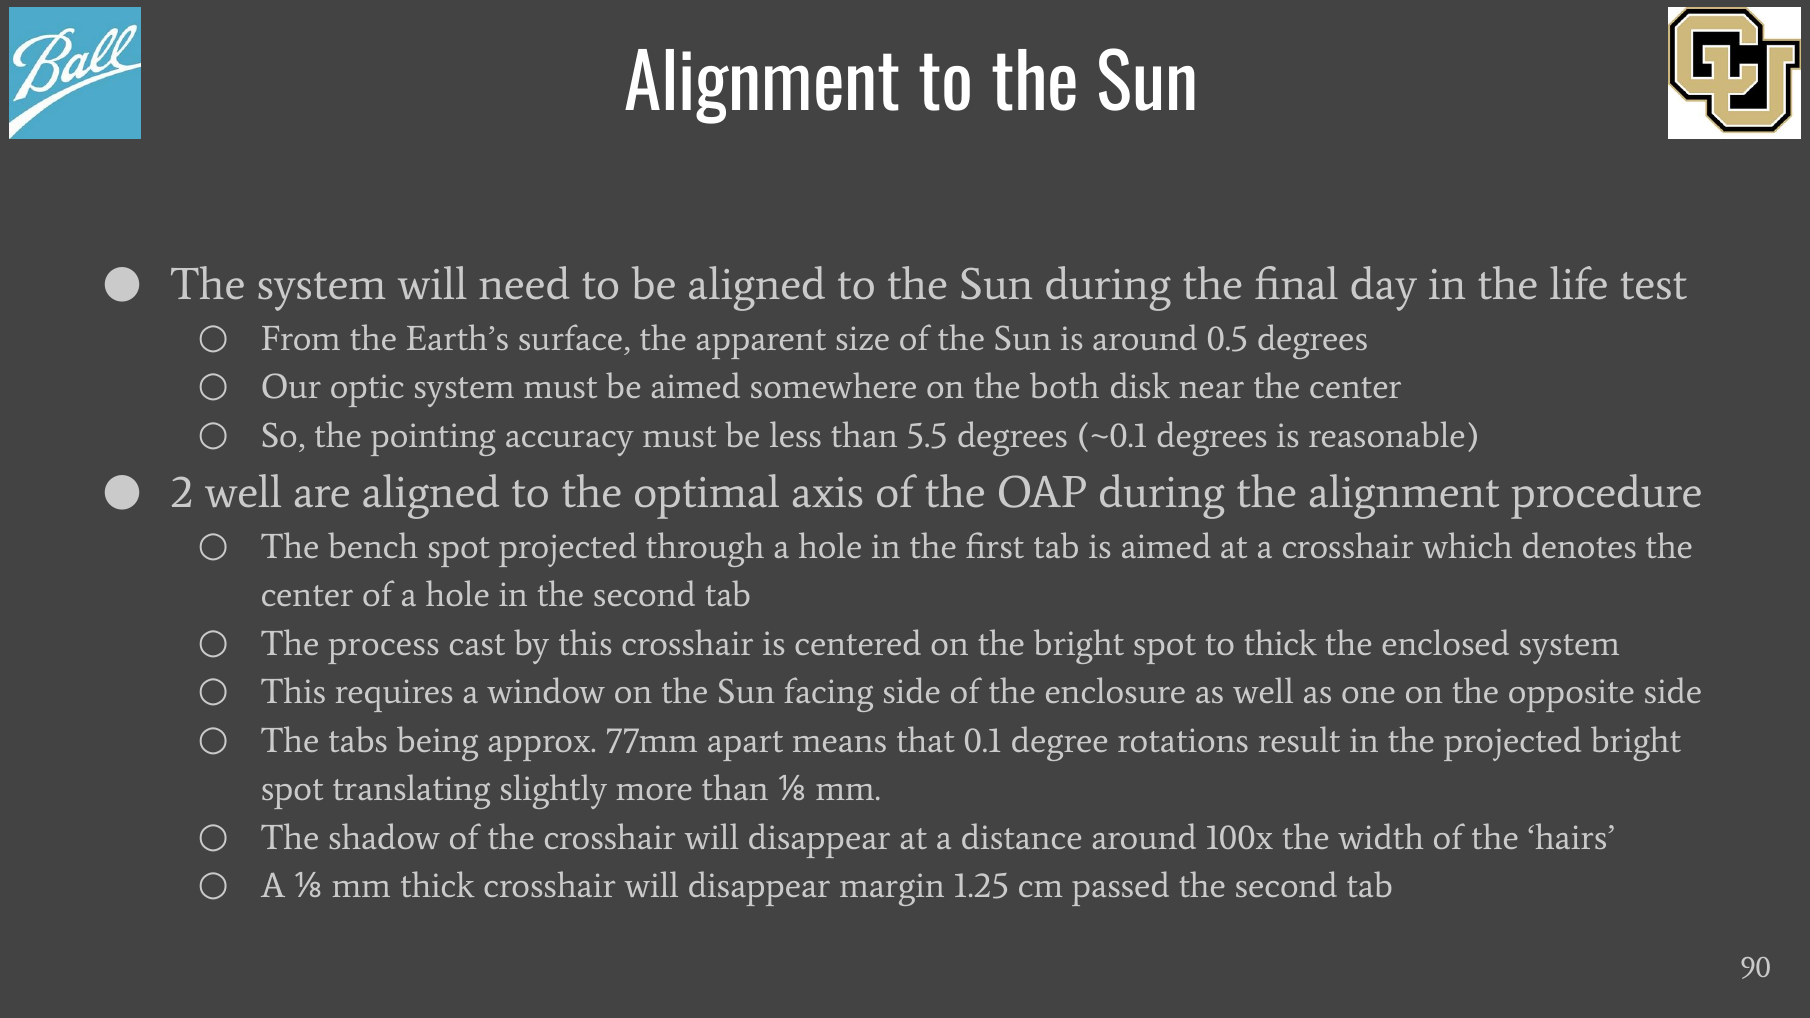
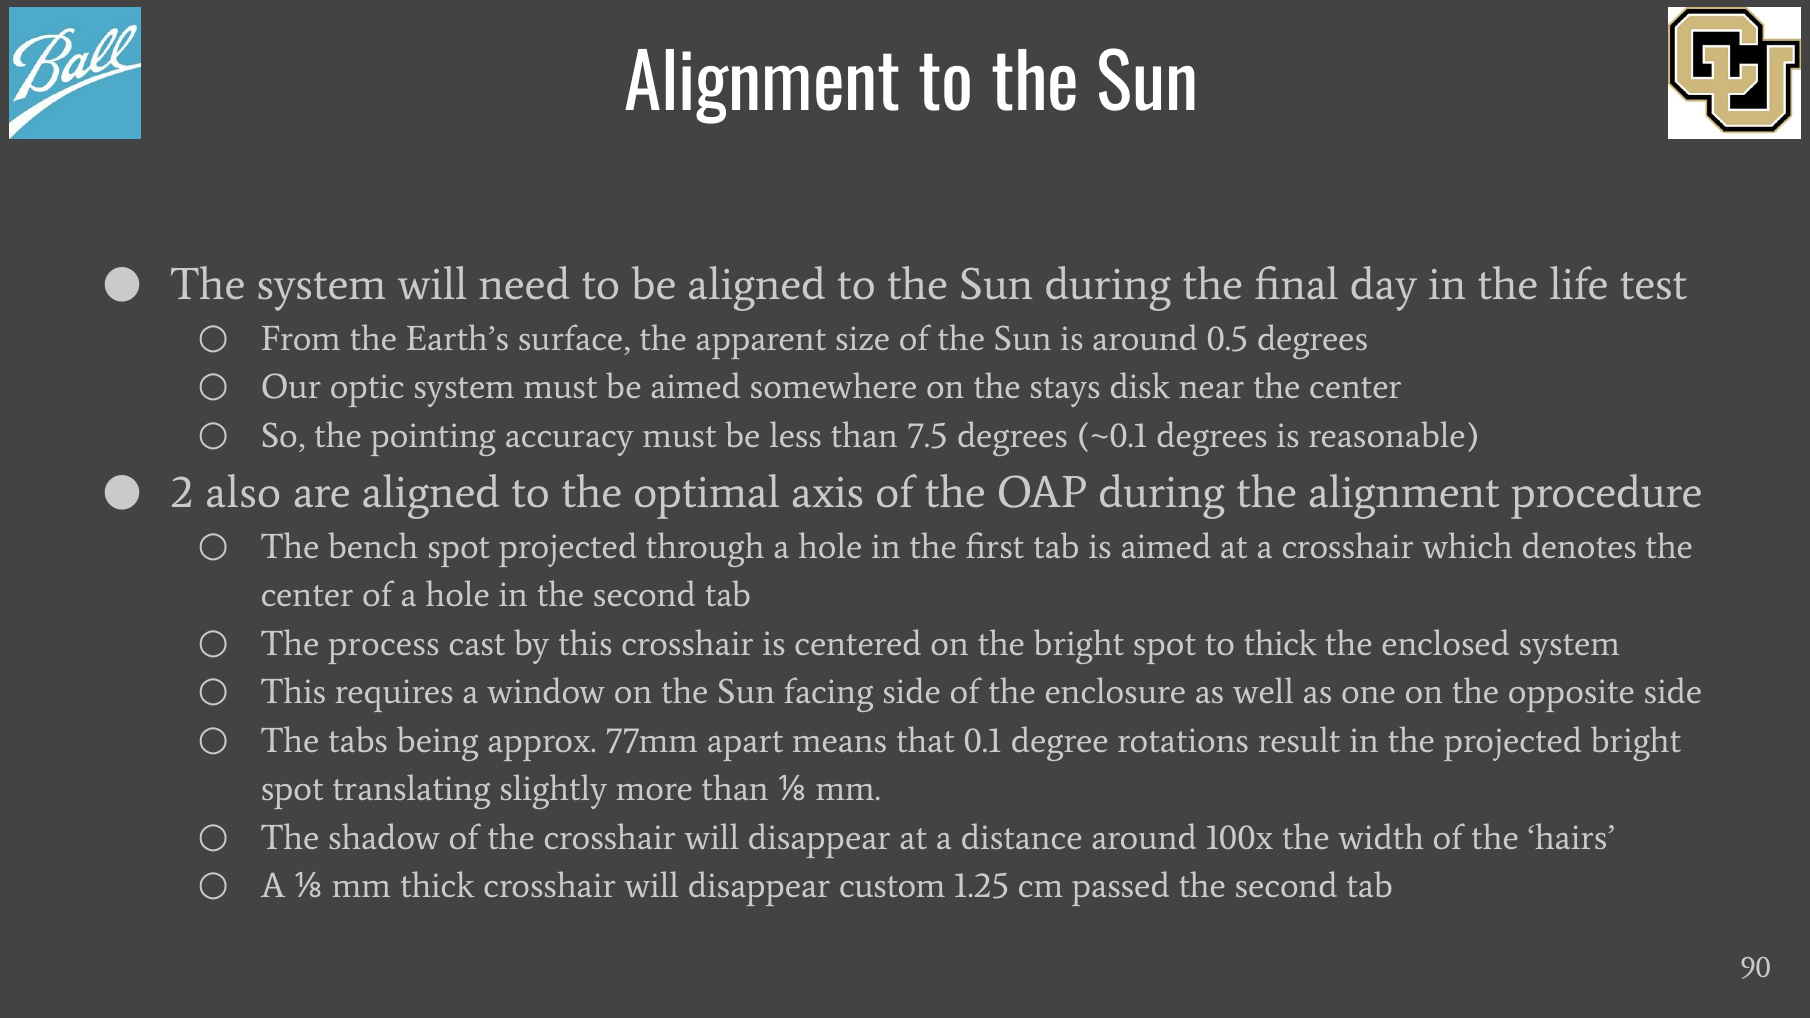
both: both -> stays
5.5: 5.5 -> 7.5
2 well: well -> also
margin: margin -> custom
